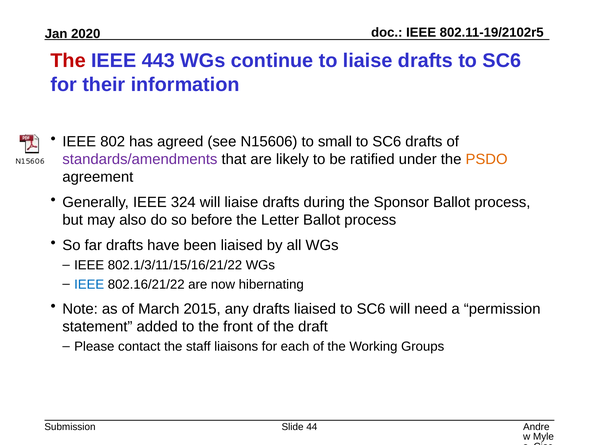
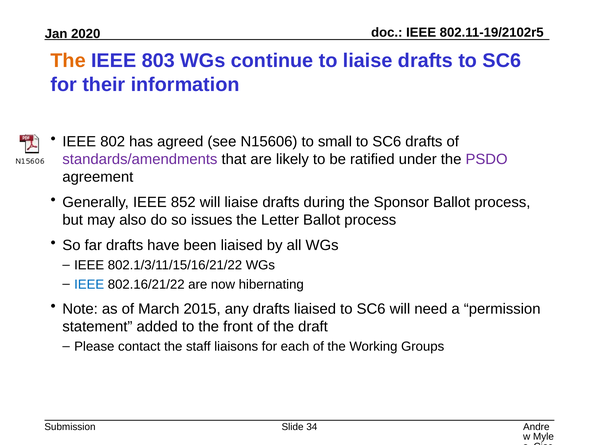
The at (68, 61) colour: red -> orange
443: 443 -> 803
PSDO colour: orange -> purple
324: 324 -> 852
before: before -> issues
44: 44 -> 34
